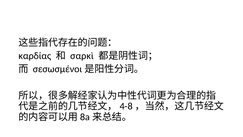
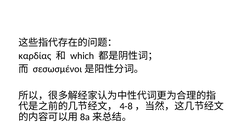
σαρκὶ: σαρκὶ -> which
